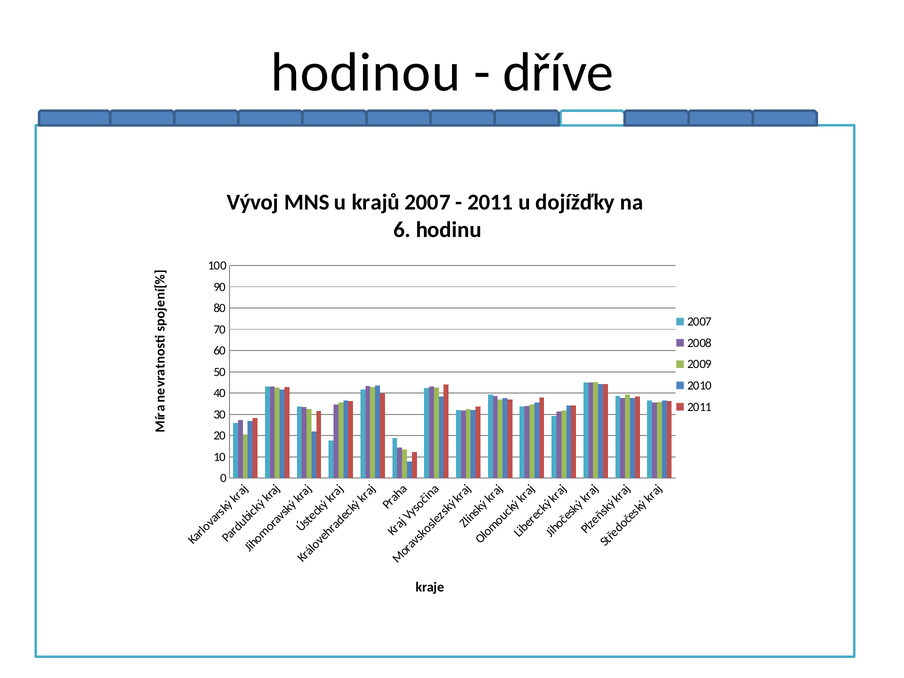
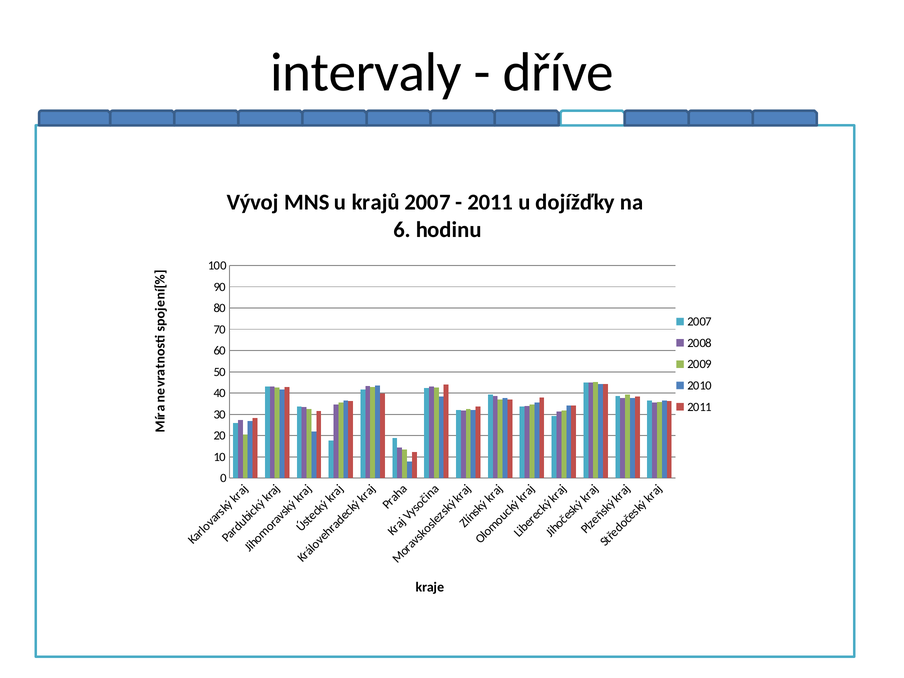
hodinou: hodinou -> intervaly
